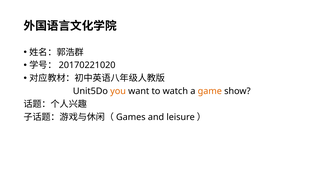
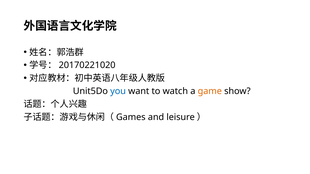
you colour: orange -> blue
